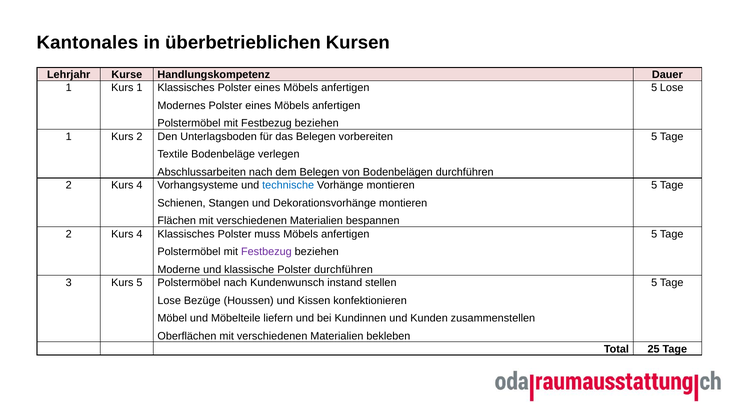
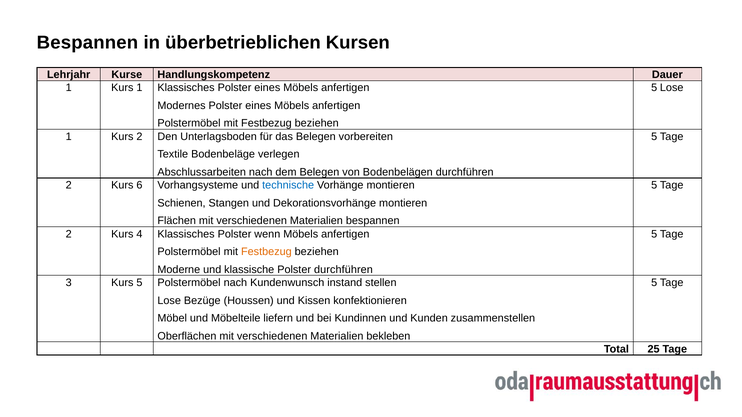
Kantonales at (87, 43): Kantonales -> Bespannen
4 at (139, 185): 4 -> 6
muss: muss -> wenn
Festbezug at (266, 252) colour: purple -> orange
